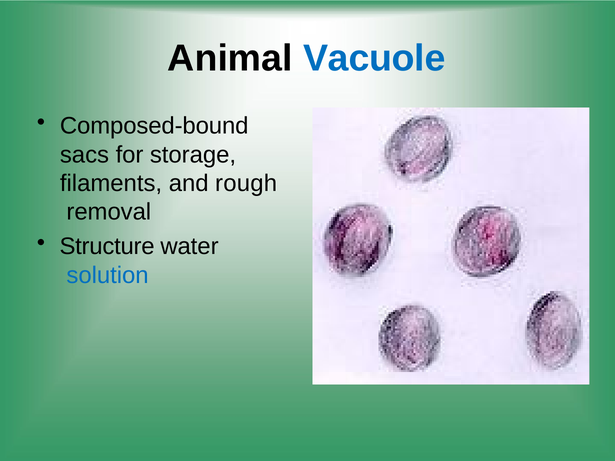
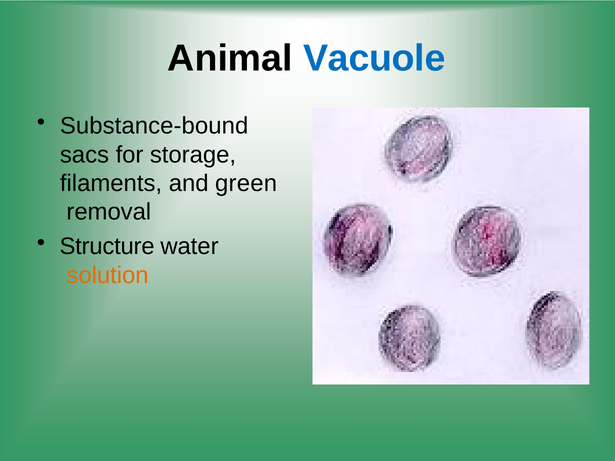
Composed-bound: Composed-bound -> Substance-bound
rough: rough -> green
solution colour: blue -> orange
